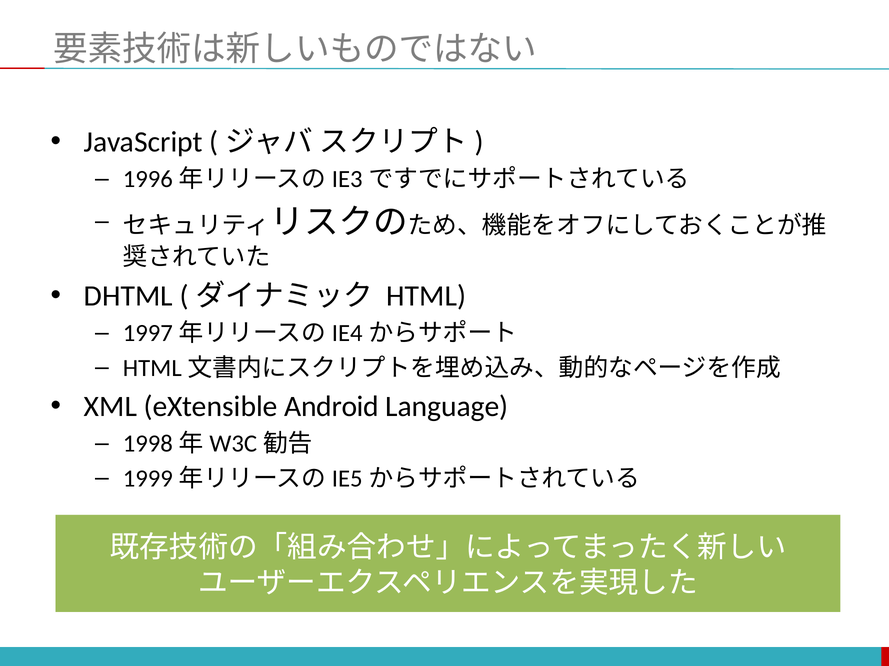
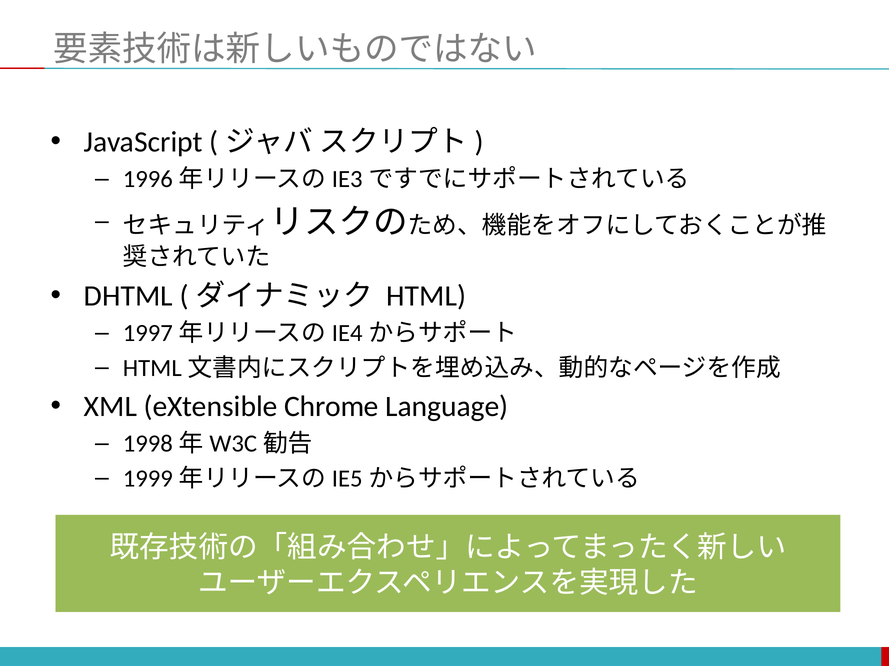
Android: Android -> Chrome
